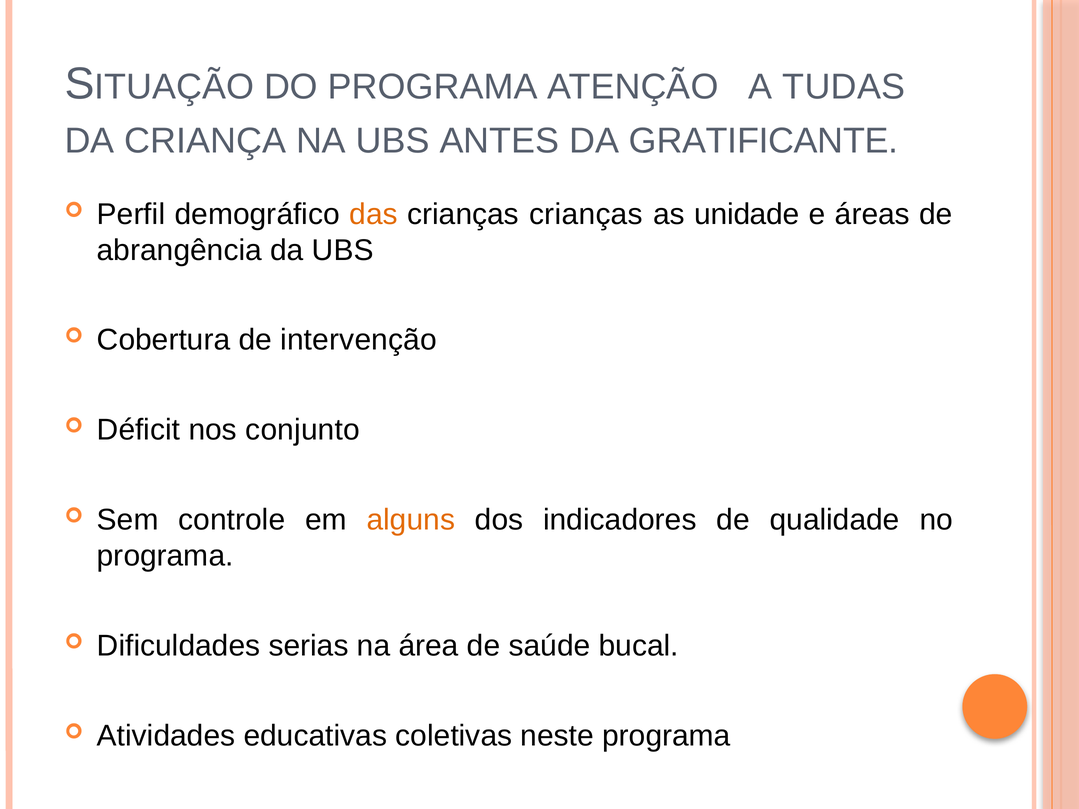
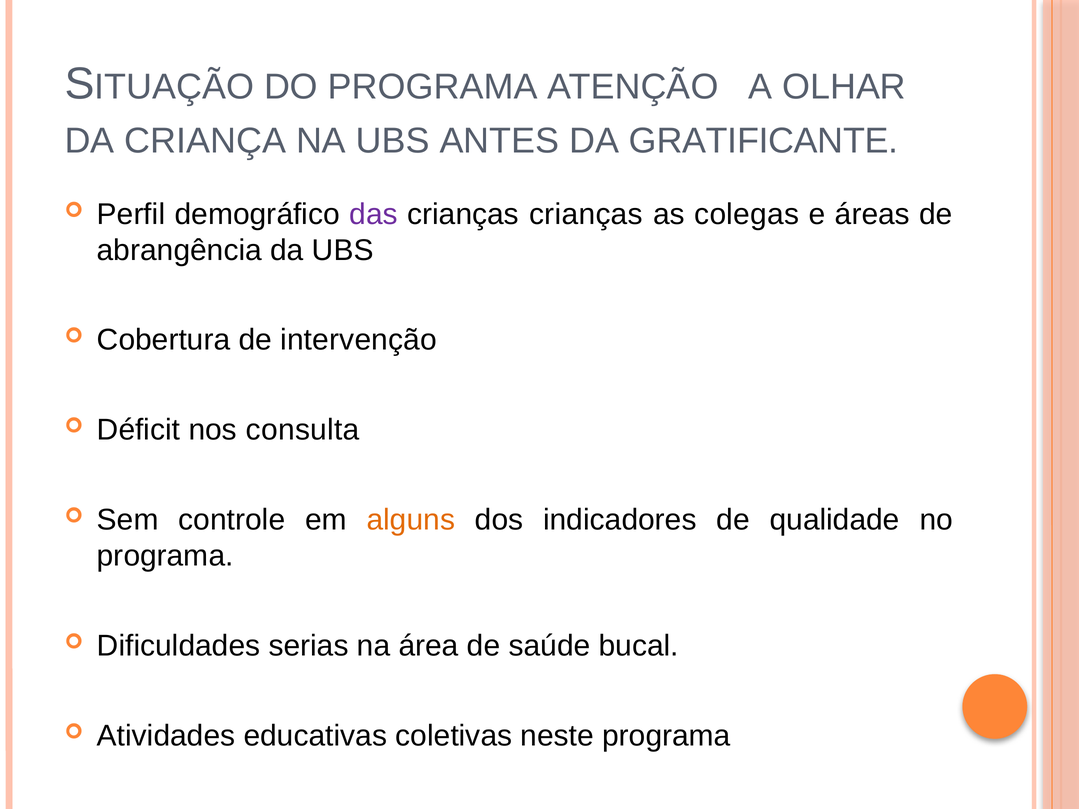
TUDAS: TUDAS -> OLHAR
das colour: orange -> purple
unidade: unidade -> colegas
conjunto: conjunto -> consulta
